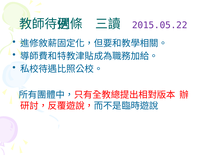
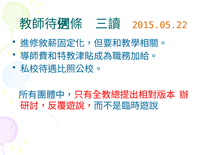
2015.05.22 colour: purple -> orange
